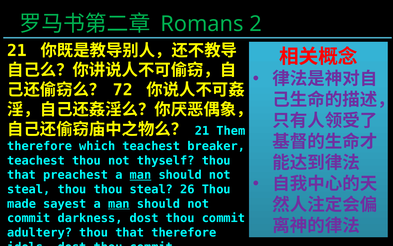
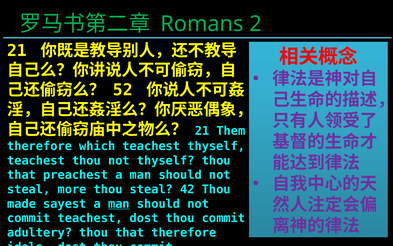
72: 72 -> 52
teachest breaker: breaker -> thyself
man at (141, 175) underline: present -> none
steal thou: thou -> more
26: 26 -> 42
commit darkness: darkness -> teachest
